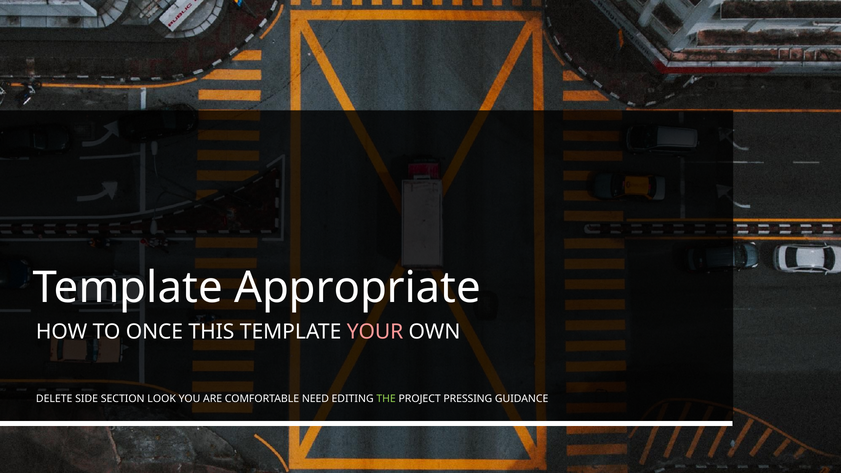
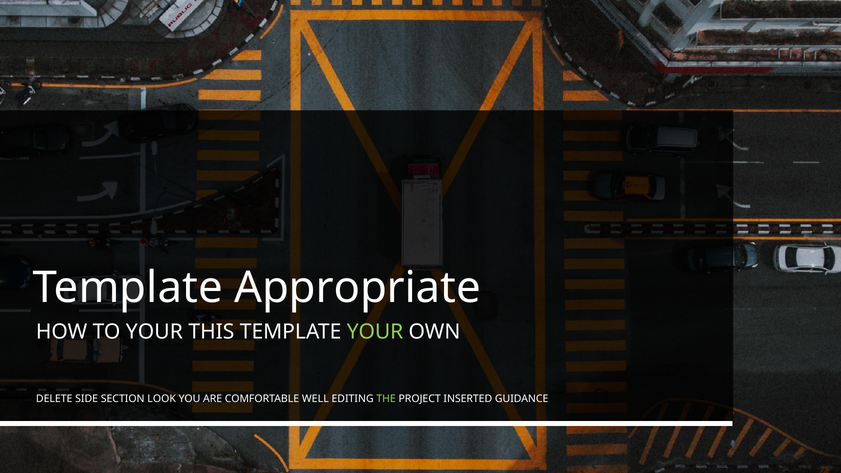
TO ONCE: ONCE -> YOUR
YOUR at (375, 332) colour: pink -> light green
NEED: NEED -> WELL
PRESSING: PRESSING -> INSERTED
